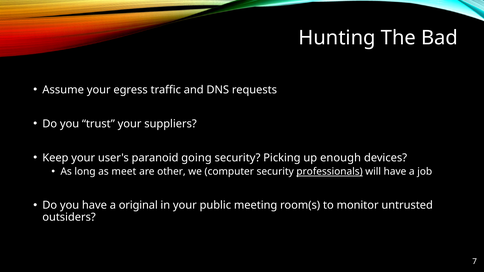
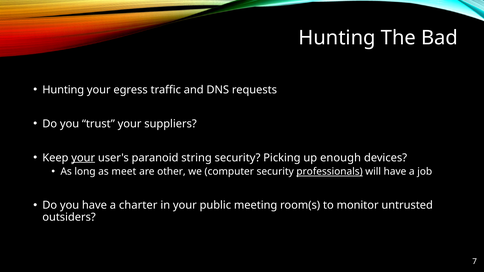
Assume at (63, 90): Assume -> Hunting
your at (83, 158) underline: none -> present
going: going -> string
original: original -> charter
